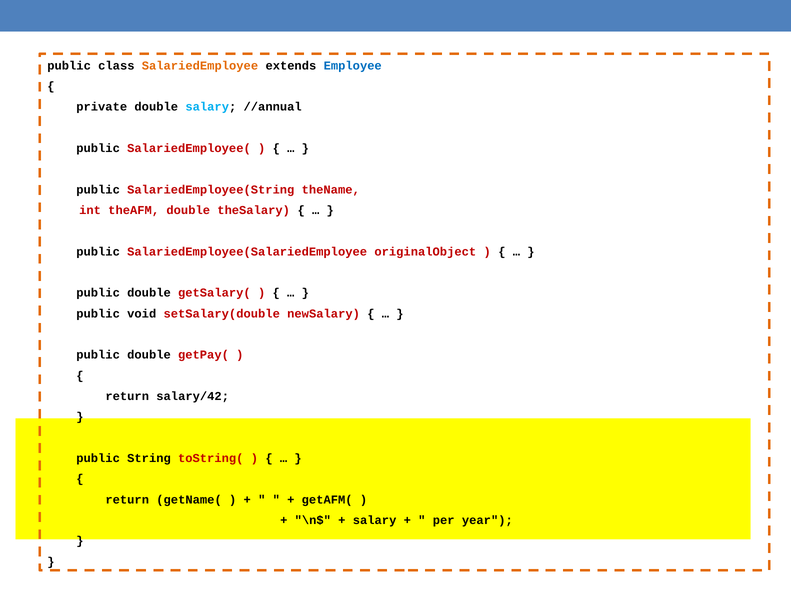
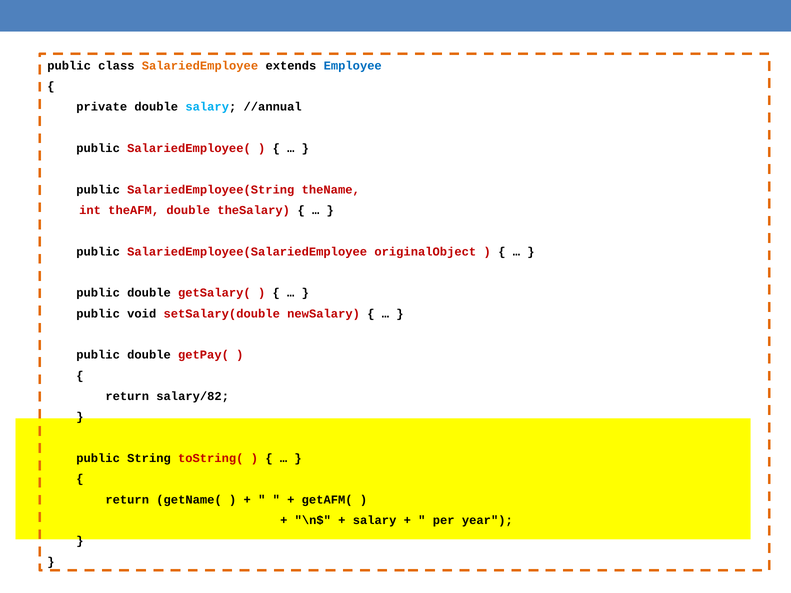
salary/42: salary/42 -> salary/82
